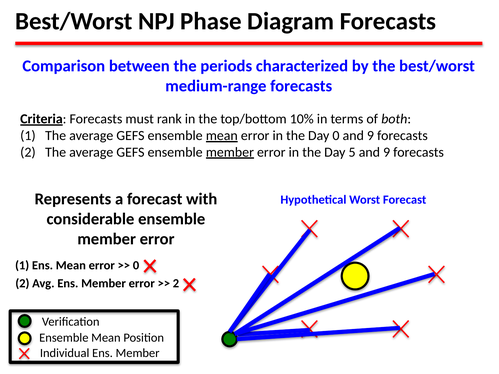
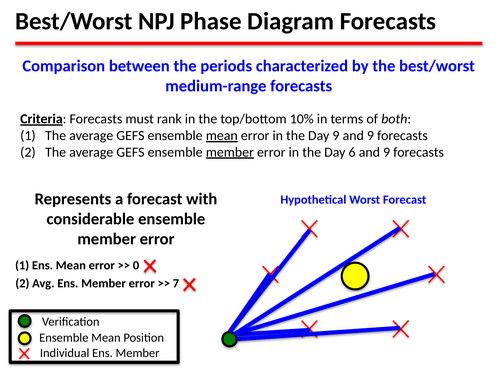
Day 0: 0 -> 9
5: 5 -> 6
2 at (176, 284): 2 -> 7
